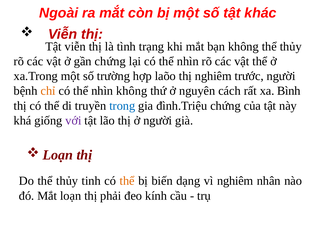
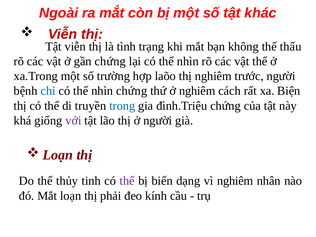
không thể thủy: thủy -> thấu
chỉ colour: orange -> blue
nhìn không: không -> chứng
ở nguyên: nguyên -> nghiêm
Bình: Bình -> Biện
thể at (127, 181) colour: orange -> purple
